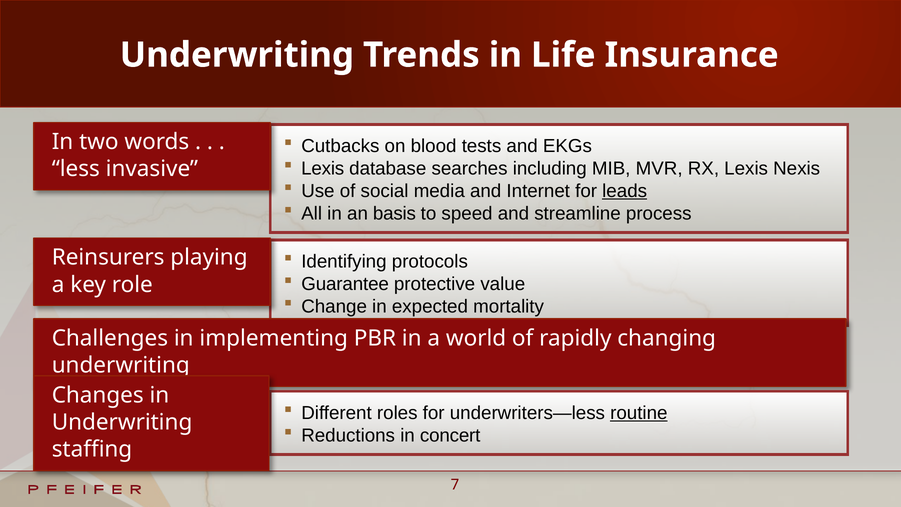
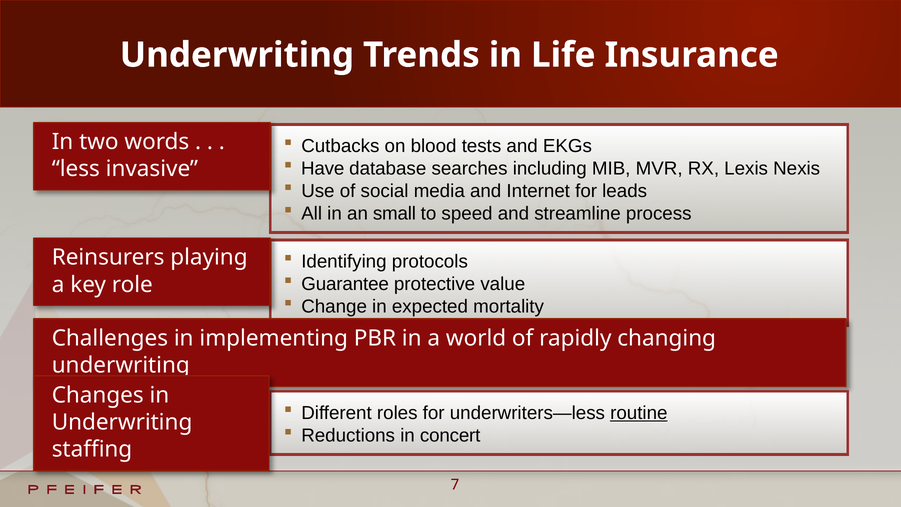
Lexis at (323, 168): Lexis -> Have
leads underline: present -> none
basis: basis -> small
